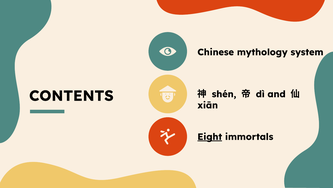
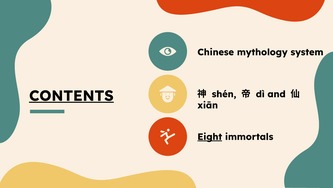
CONTENTS underline: none -> present
